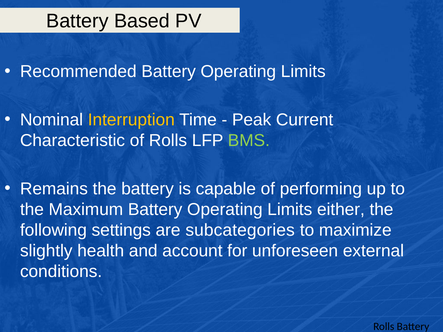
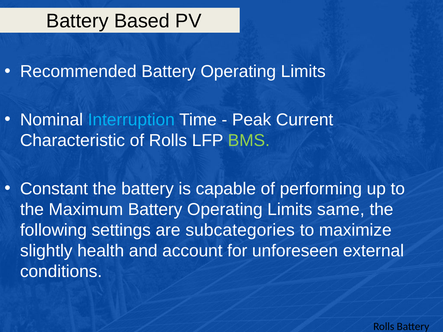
Interruption colour: yellow -> light blue
Remains: Remains -> Constant
either: either -> same
